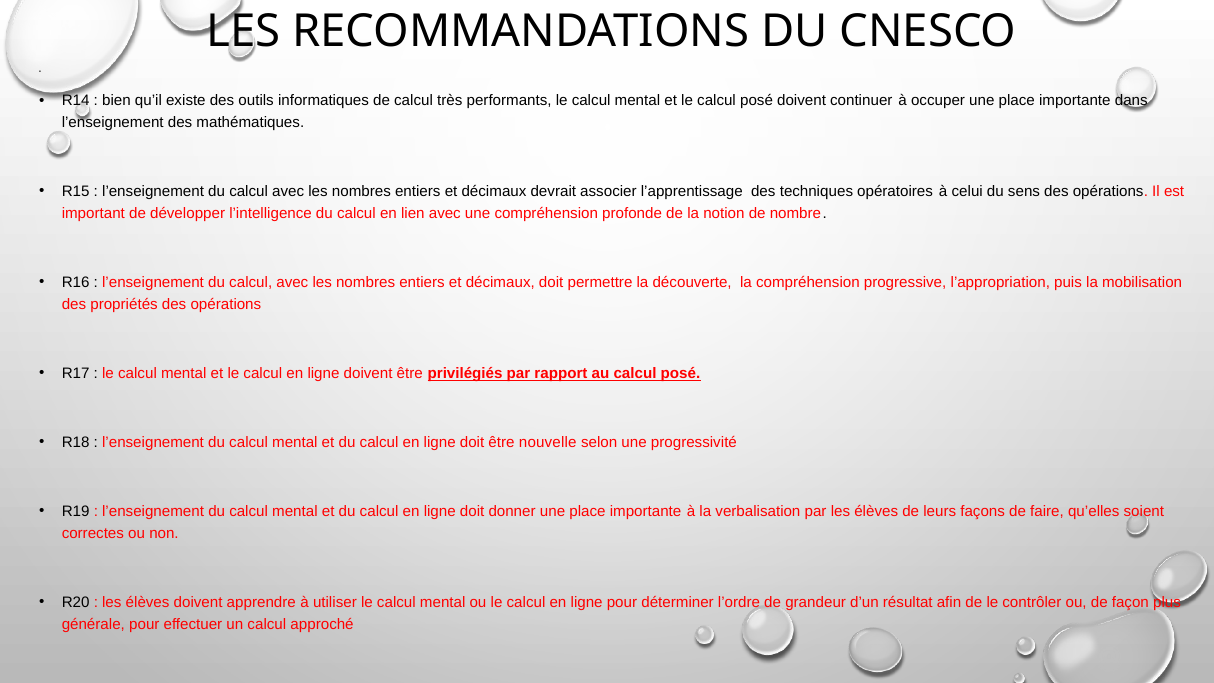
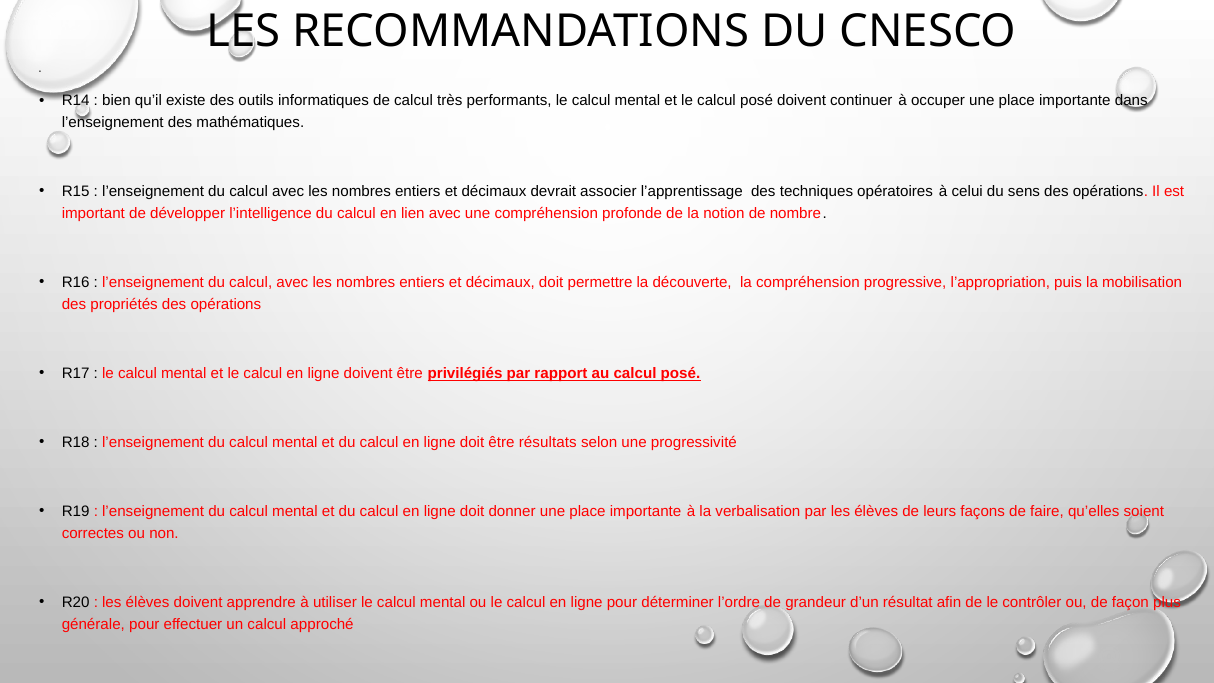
nouvelle: nouvelle -> résultats
